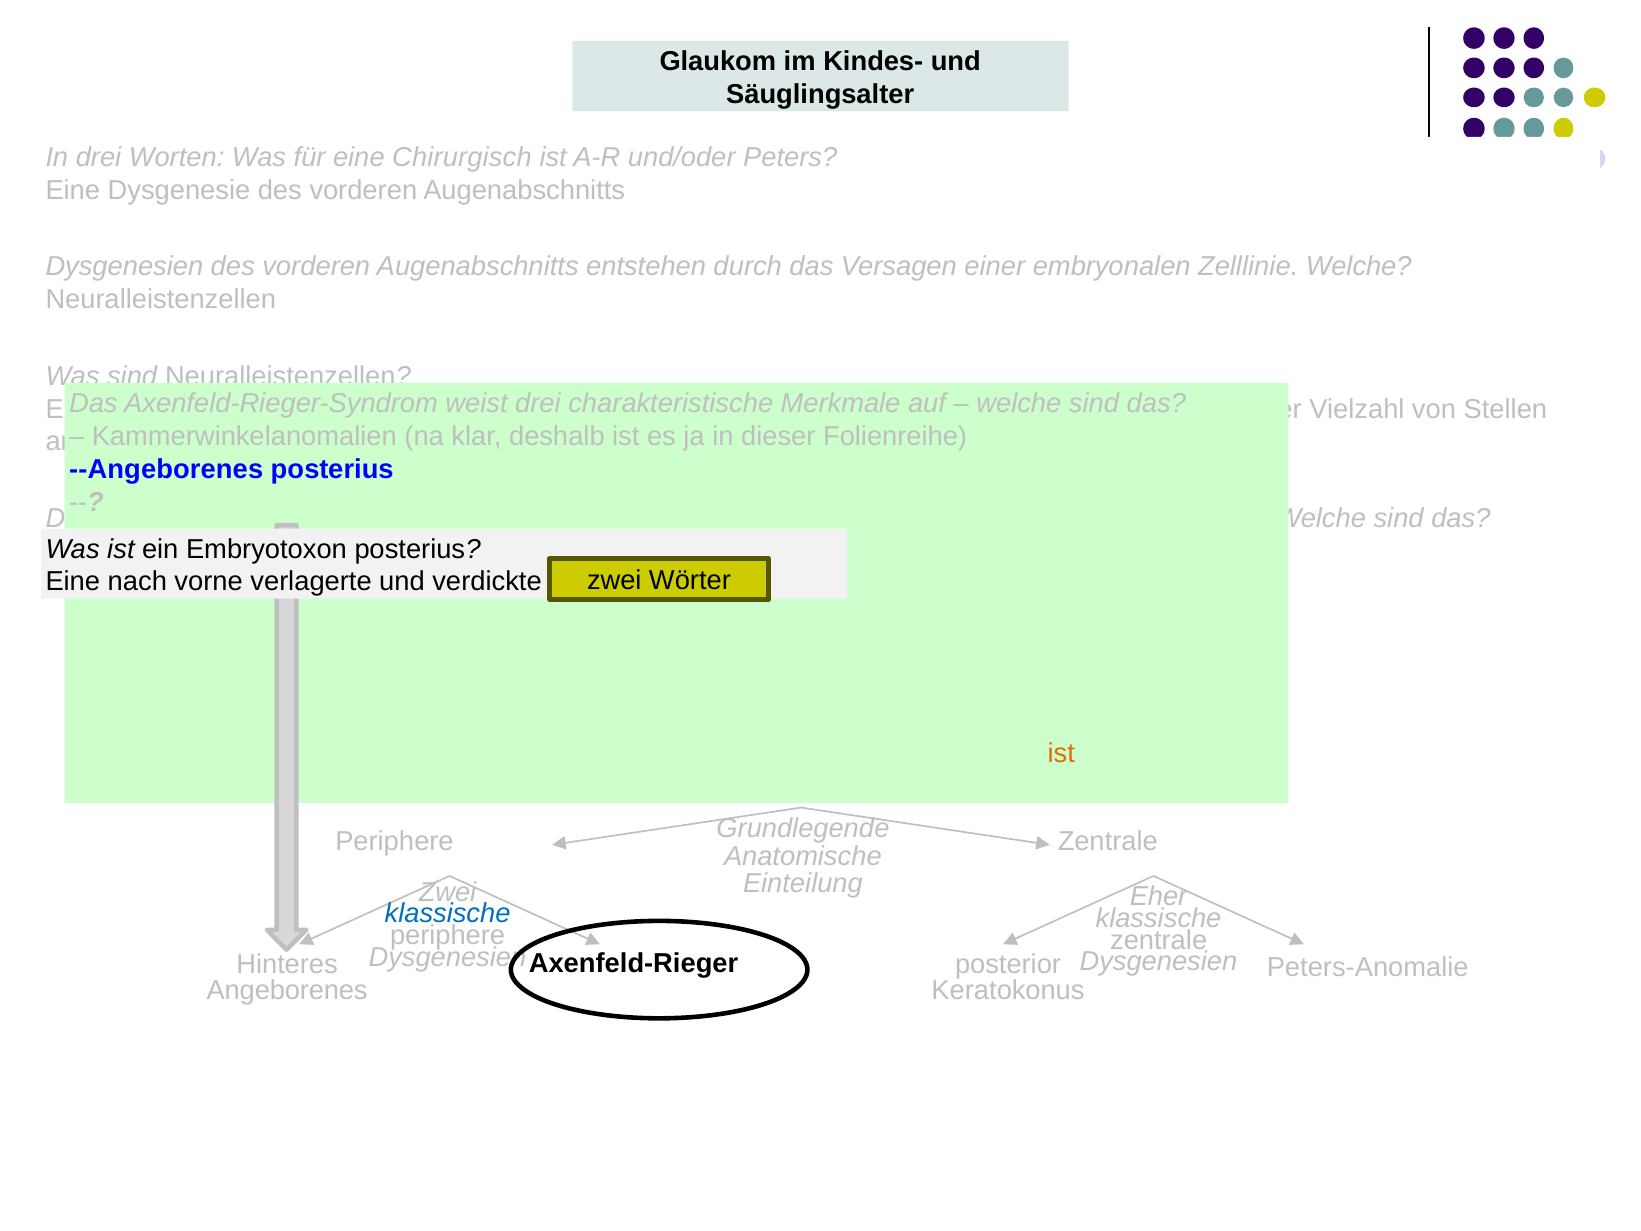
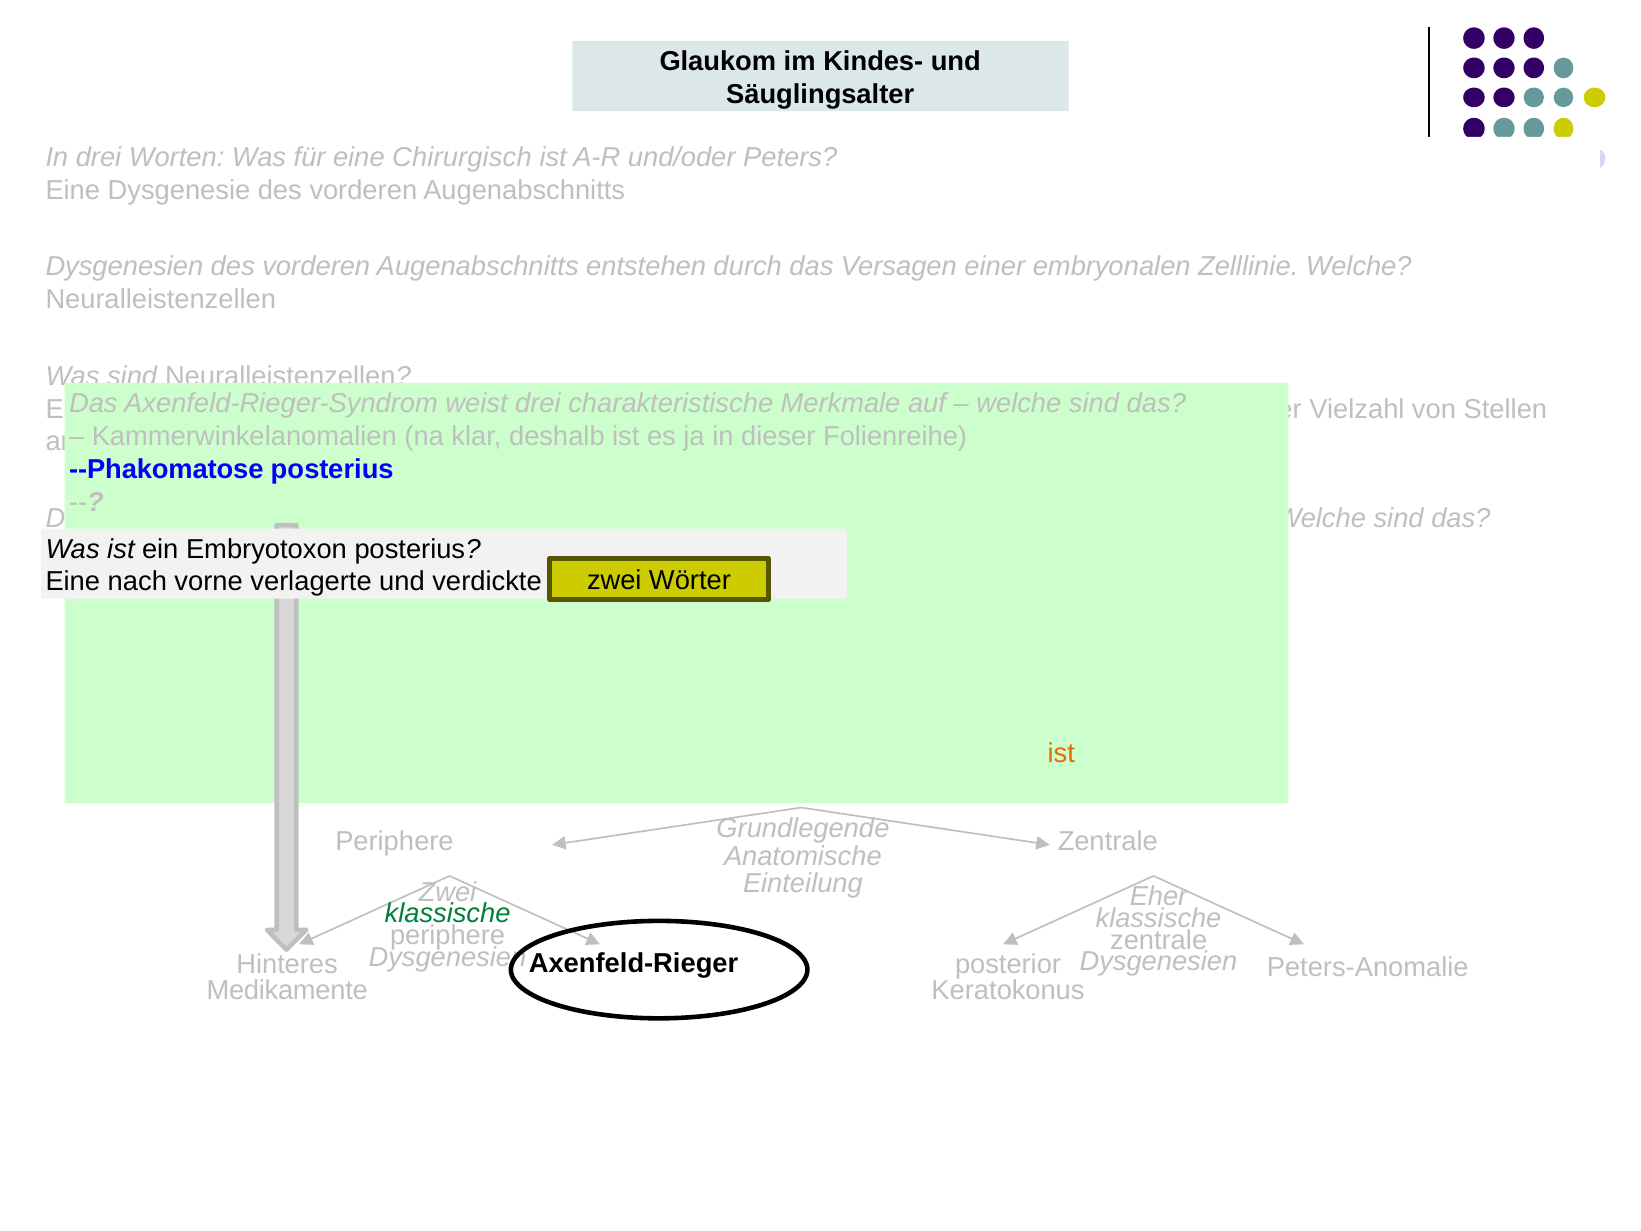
--Angeborenes: --Angeborenes -> --Phakomatose
klassische at (448, 914) colour: blue -> green
Angeborenes: Angeborenes -> Medikamente
